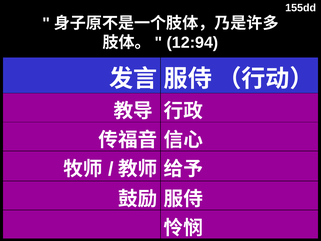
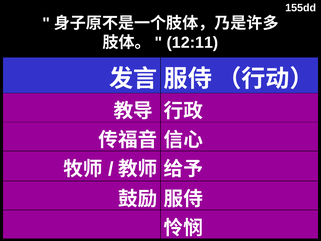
12:94: 12:94 -> 12:11
